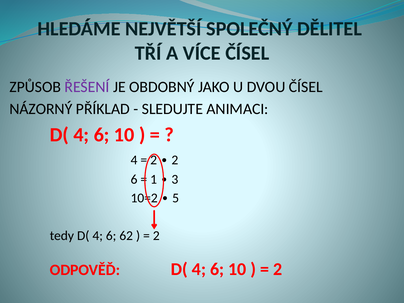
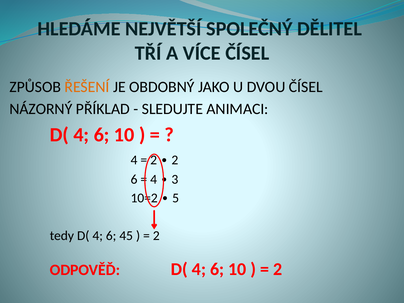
ŘEŠENÍ colour: purple -> orange
1 at (154, 179): 1 -> 4
62: 62 -> 45
